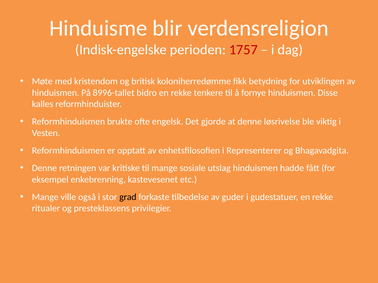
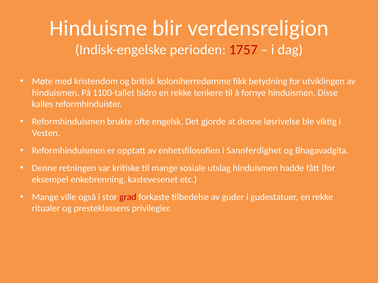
8996-tallet: 8996-tallet -> 1100-tallet
Representerer: Representerer -> Sannferdighet
grad colour: black -> red
